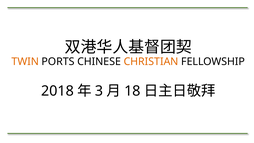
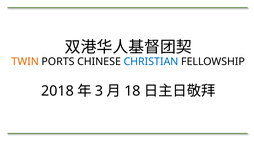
CHRISTIAN colour: orange -> blue
